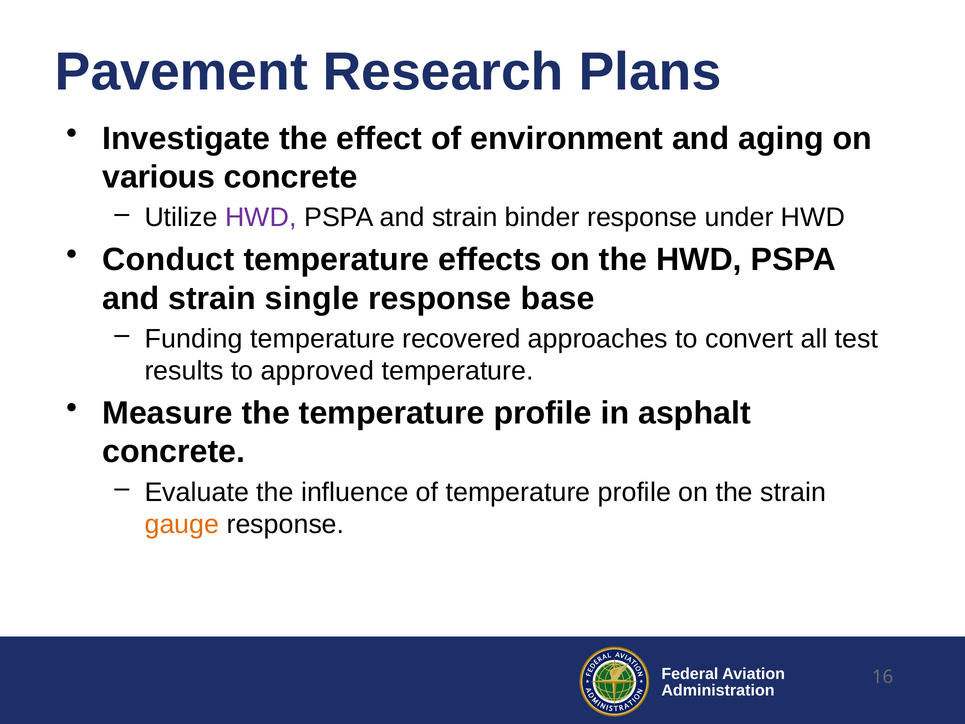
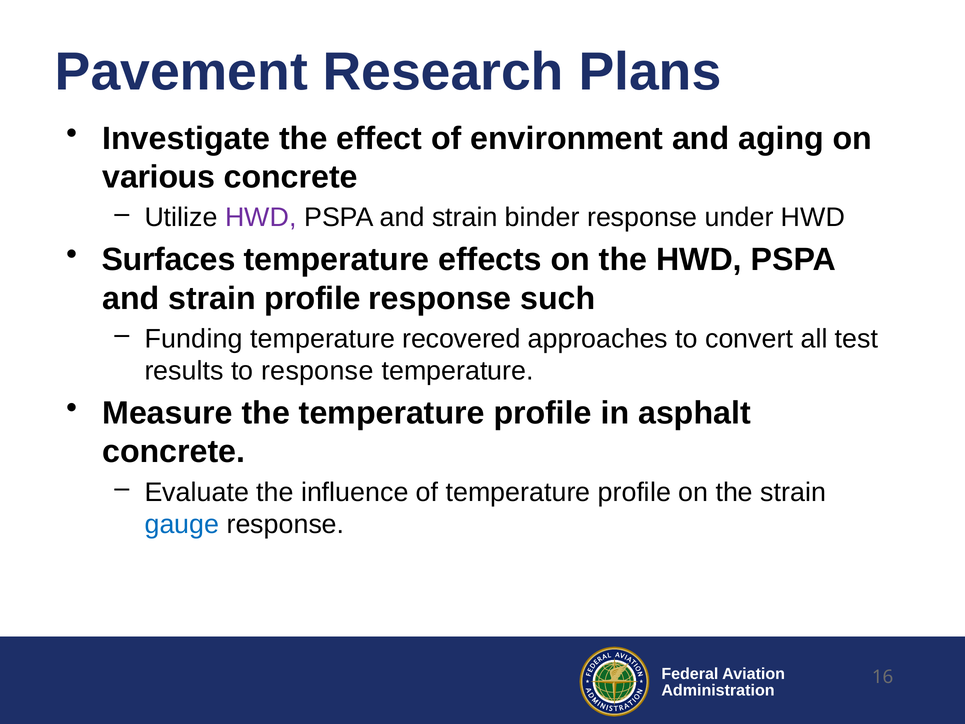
Conduct: Conduct -> Surfaces
strain single: single -> profile
base: base -> such
to approved: approved -> response
gauge colour: orange -> blue
